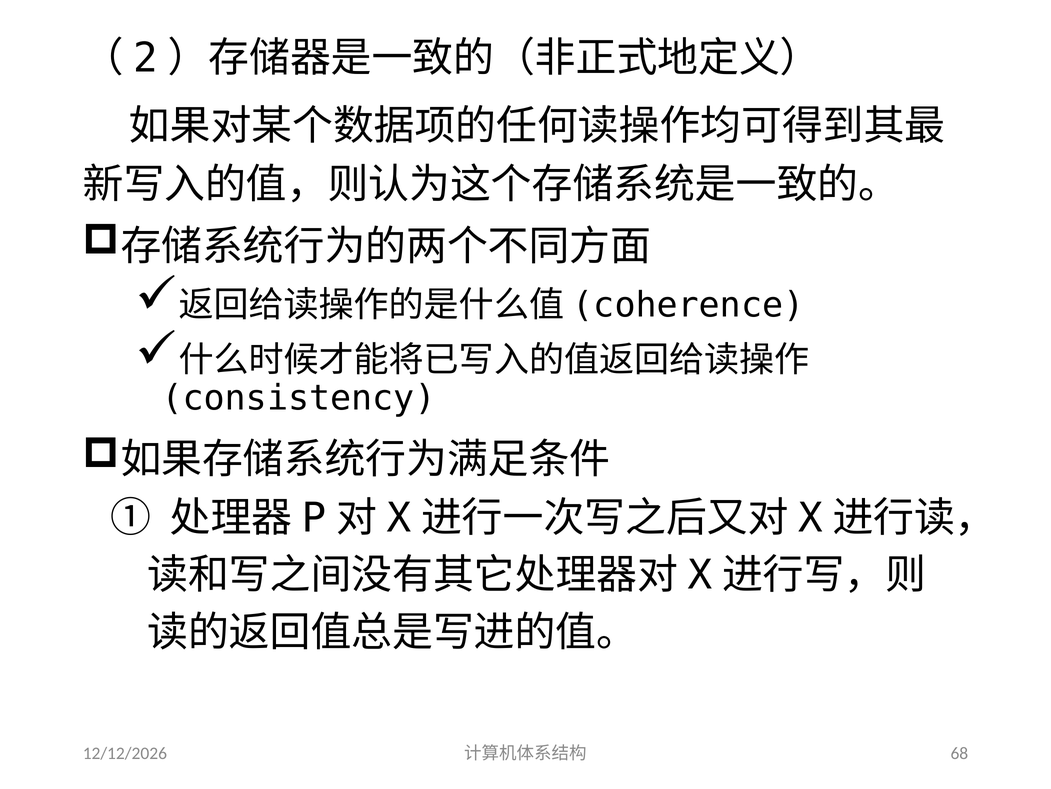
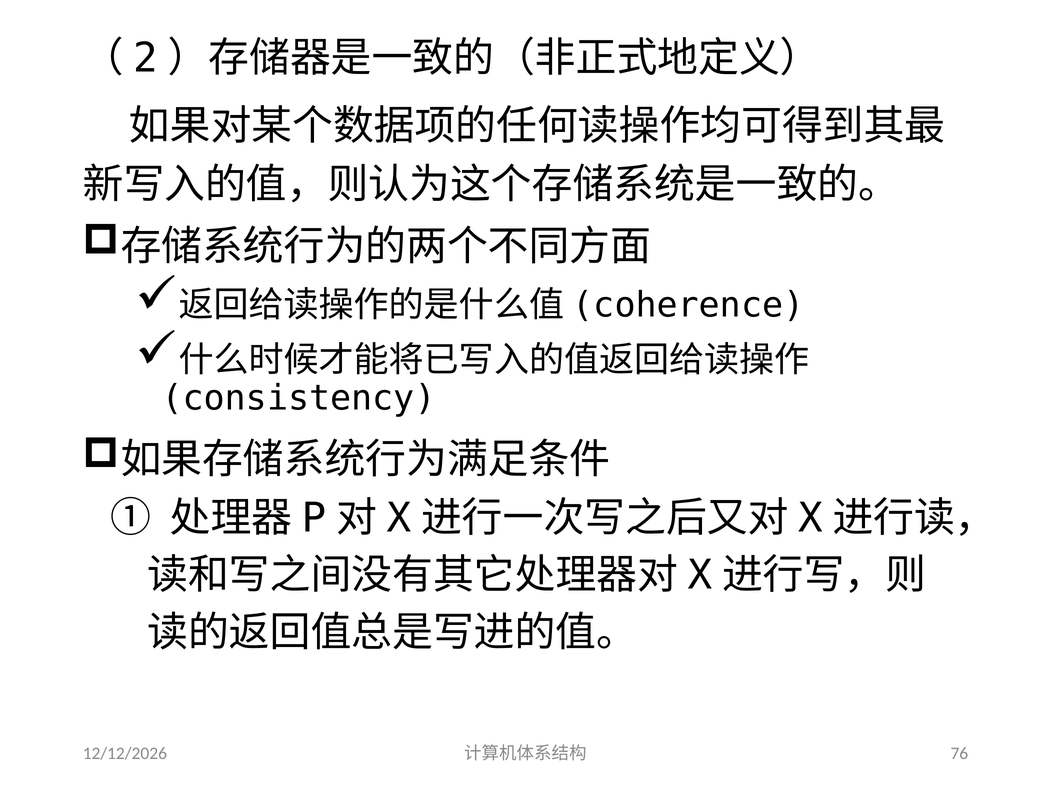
68: 68 -> 76
